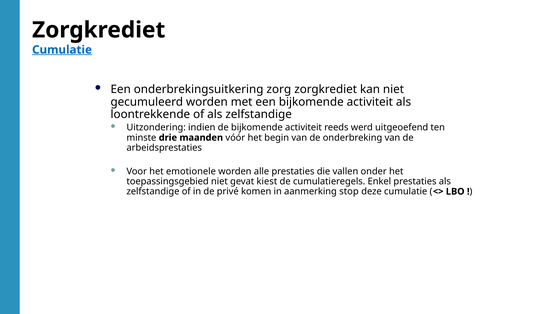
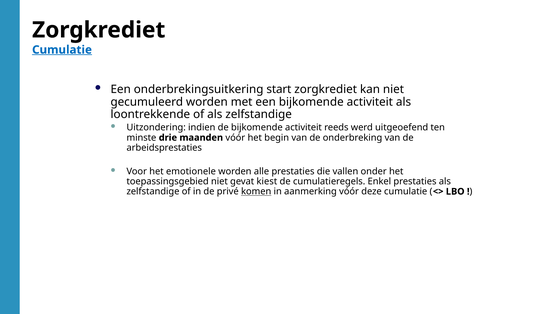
zorg: zorg -> start
komen underline: none -> present
aanmerking stop: stop -> vóór
